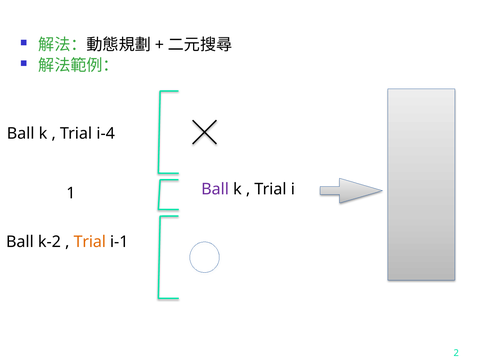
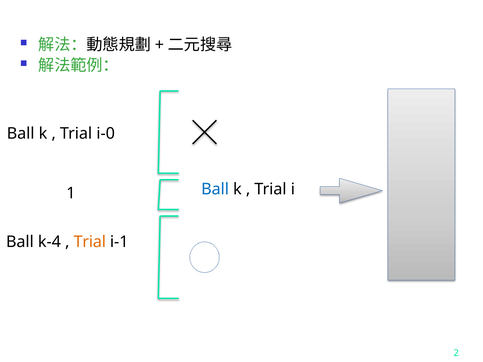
i-4: i-4 -> i-0
Ball at (215, 189) colour: purple -> blue
k-2: k-2 -> k-4
